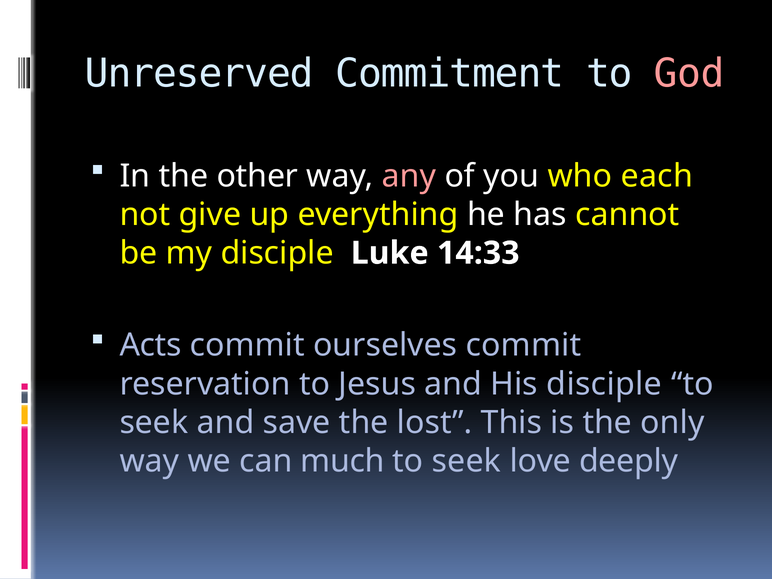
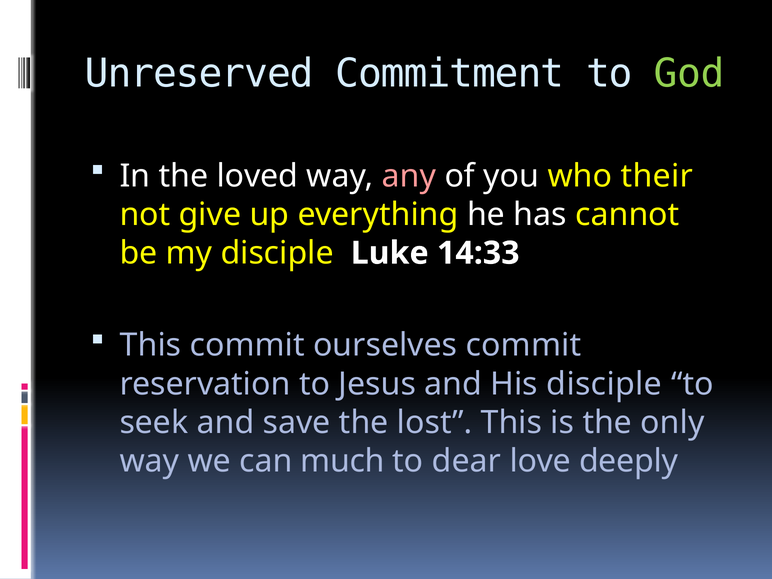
God colour: pink -> light green
other: other -> loved
each: each -> their
Acts at (151, 345): Acts -> This
seek at (466, 461): seek -> dear
